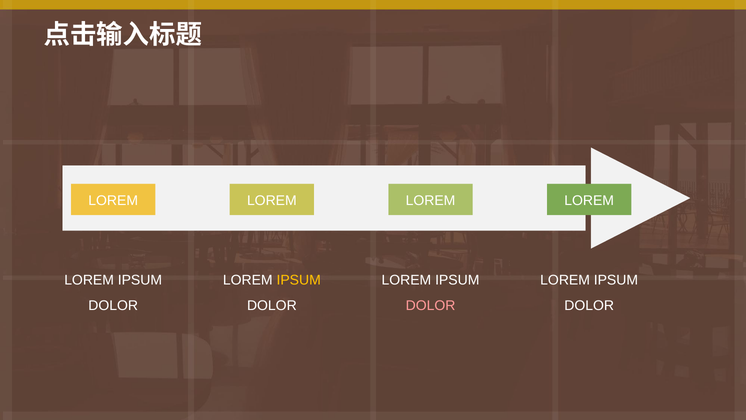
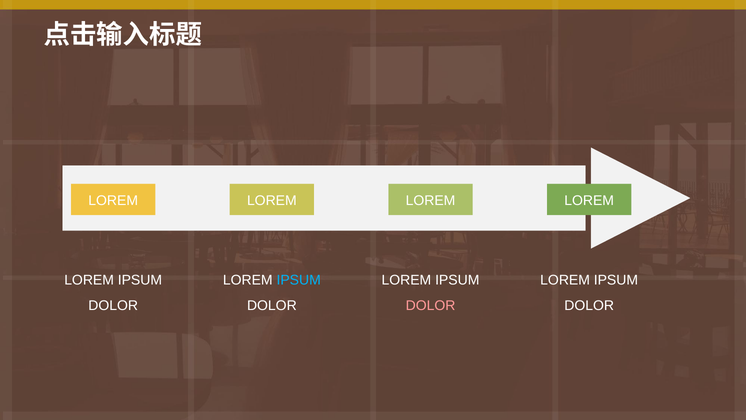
IPSUM at (299, 280) colour: yellow -> light blue
